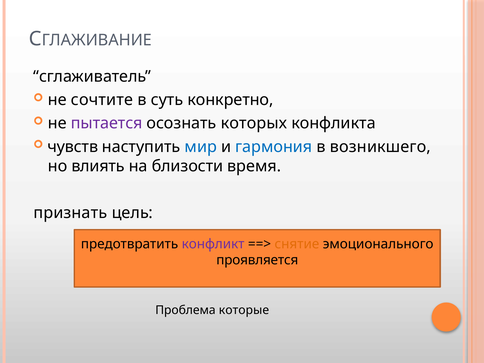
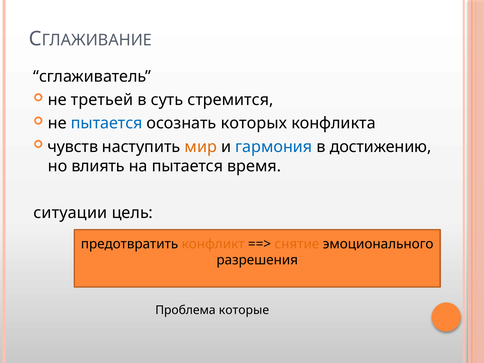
сочтите: сочтите -> третьей
конкретно: конкретно -> стремится
пытается at (107, 123) colour: purple -> blue
мир colour: blue -> orange
возникшего: возникшего -> достижению
на близости: близости -> пытается
признать: признать -> ситуации
конфликт colour: purple -> orange
проявляется: проявляется -> разрешения
